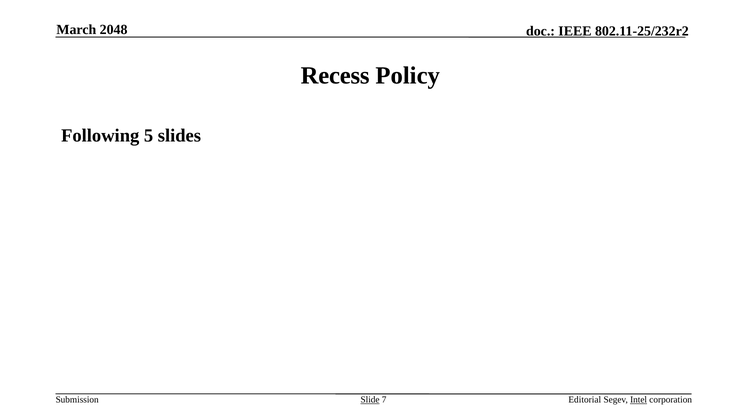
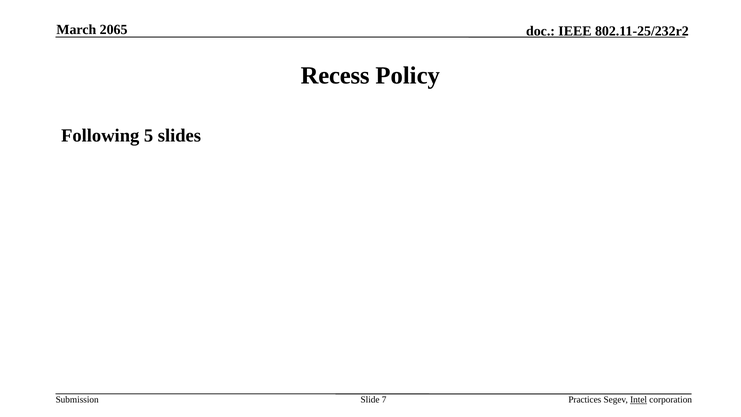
2048: 2048 -> 2065
Slide underline: present -> none
Editorial: Editorial -> Practices
